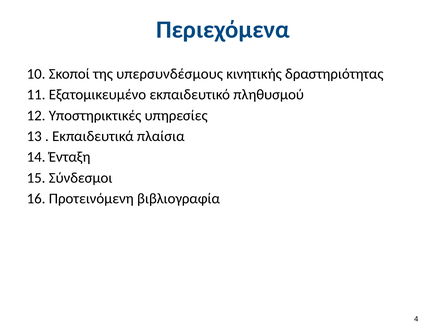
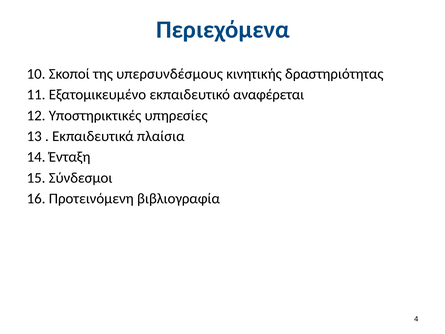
πληθυσμού: πληθυσμού -> αναφέρεται
